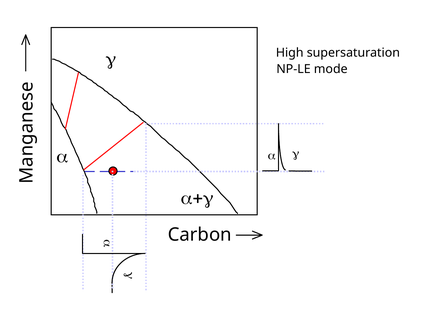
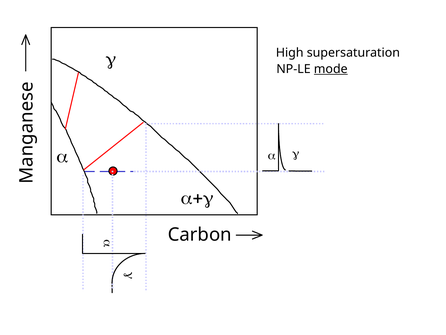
mode underline: none -> present
